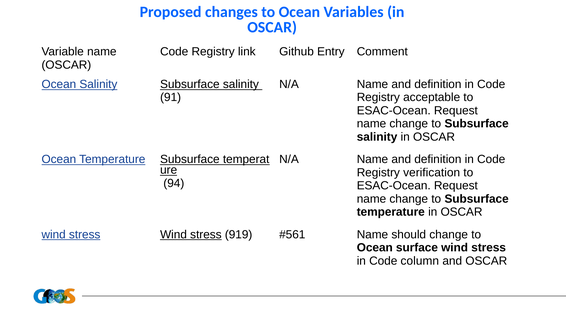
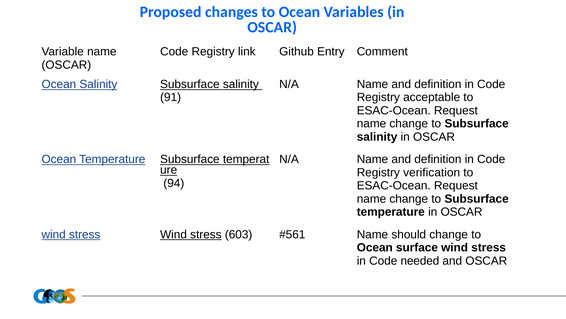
919: 919 -> 603
column: column -> needed
